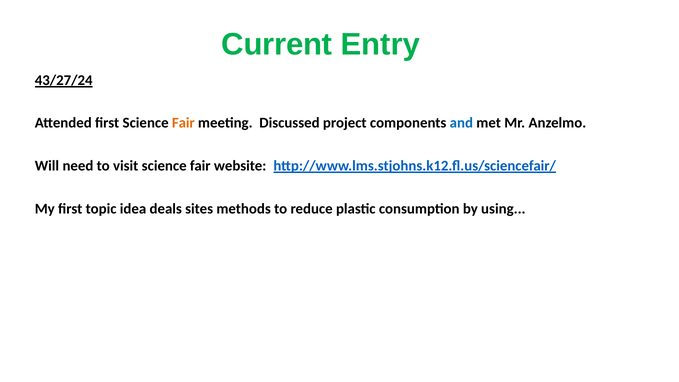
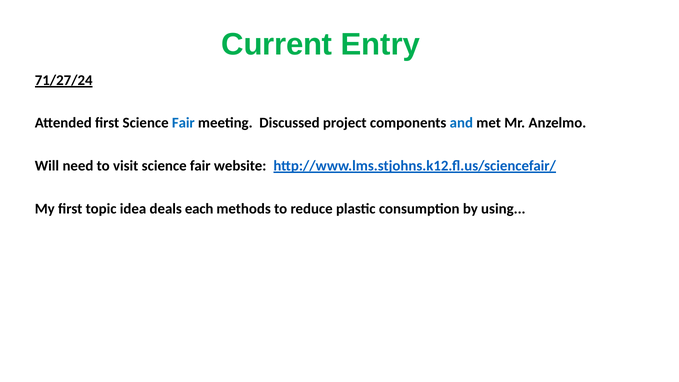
43/27/24: 43/27/24 -> 71/27/24
Fair at (183, 123) colour: orange -> blue
sites: sites -> each
